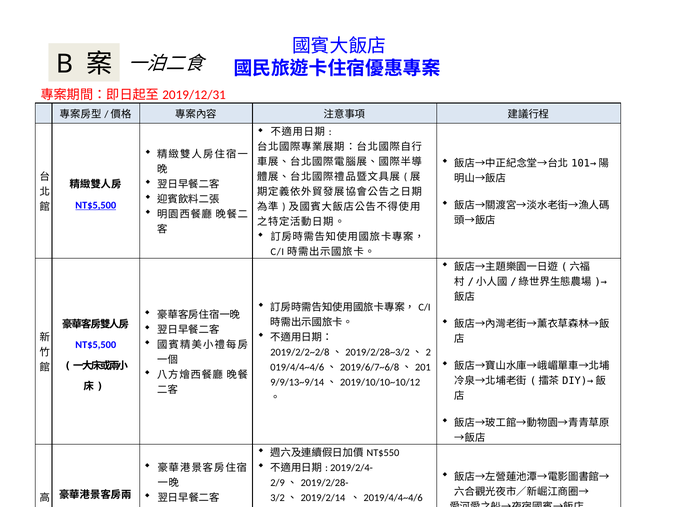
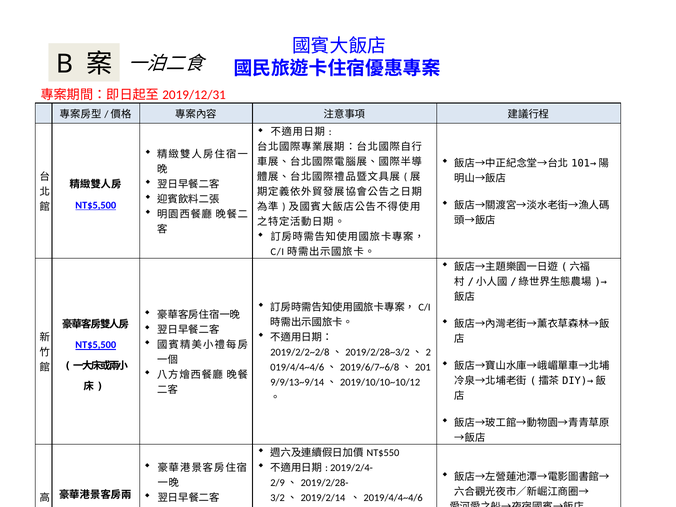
NT$5,500 at (96, 345) underline: none -> present
